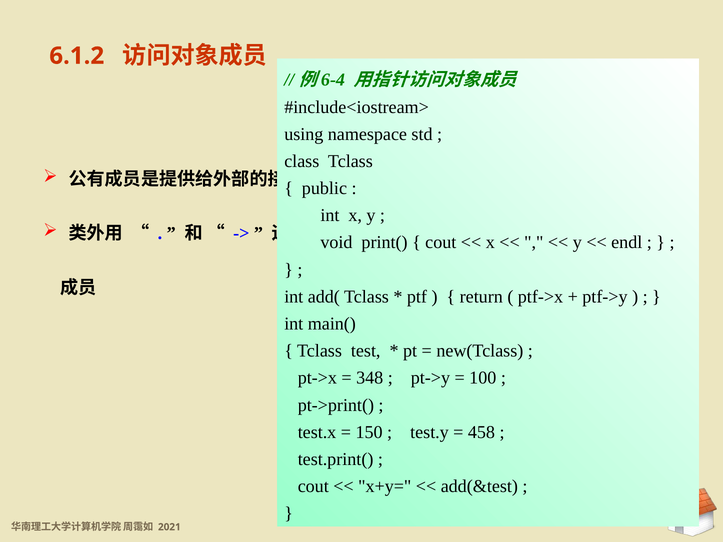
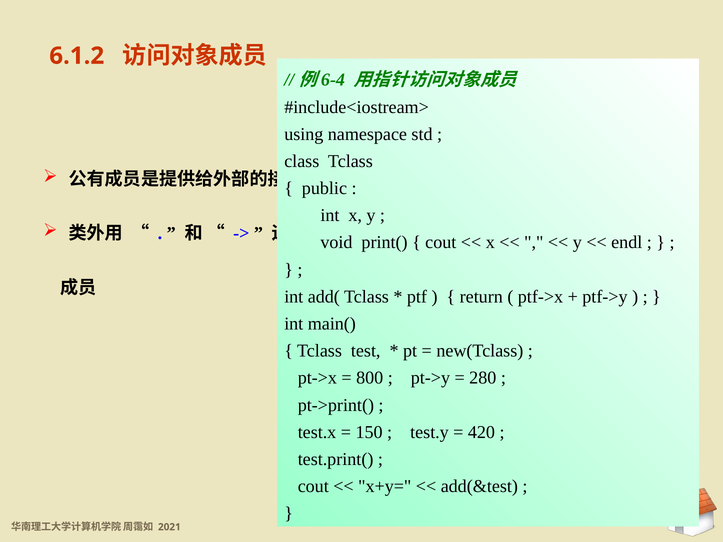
348: 348 -> 800
100: 100 -> 280
458: 458 -> 420
